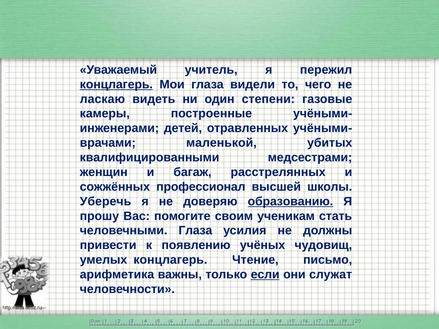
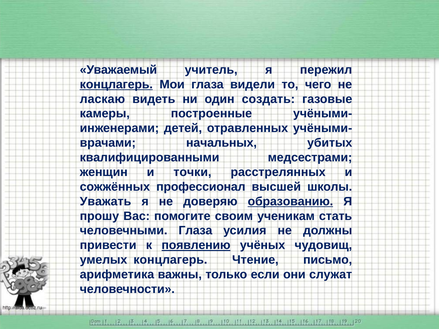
степени: степени -> создать
маленькой: маленькой -> начальных
багаж: багаж -> точки
Уберечь: Уберечь -> Уважать
появлению underline: none -> present
если underline: present -> none
